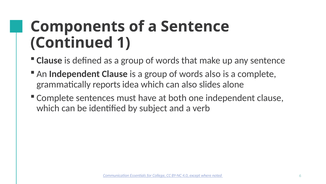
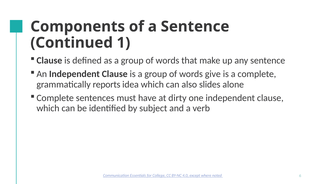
words also: also -> give
both: both -> dirty
